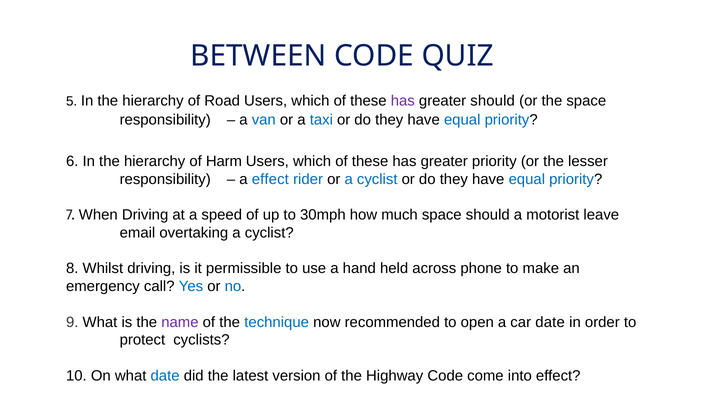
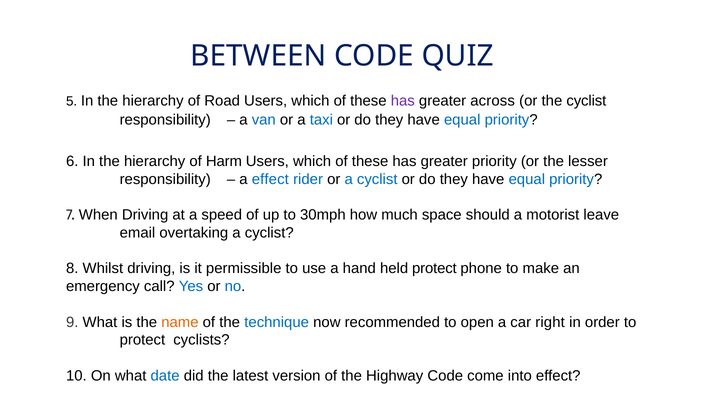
greater should: should -> across
the space: space -> cyclist
held across: across -> protect
name colour: purple -> orange
car date: date -> right
